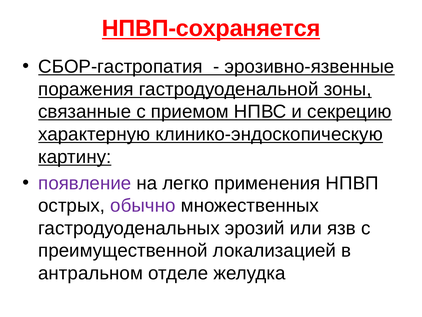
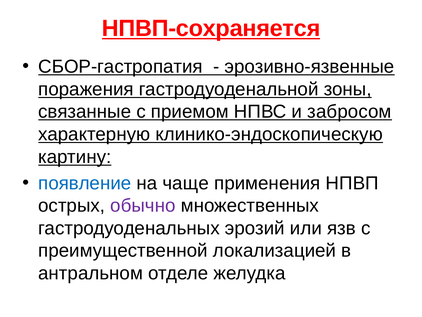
секрецию: секрецию -> забросом
появление colour: purple -> blue
легко: легко -> чаще
